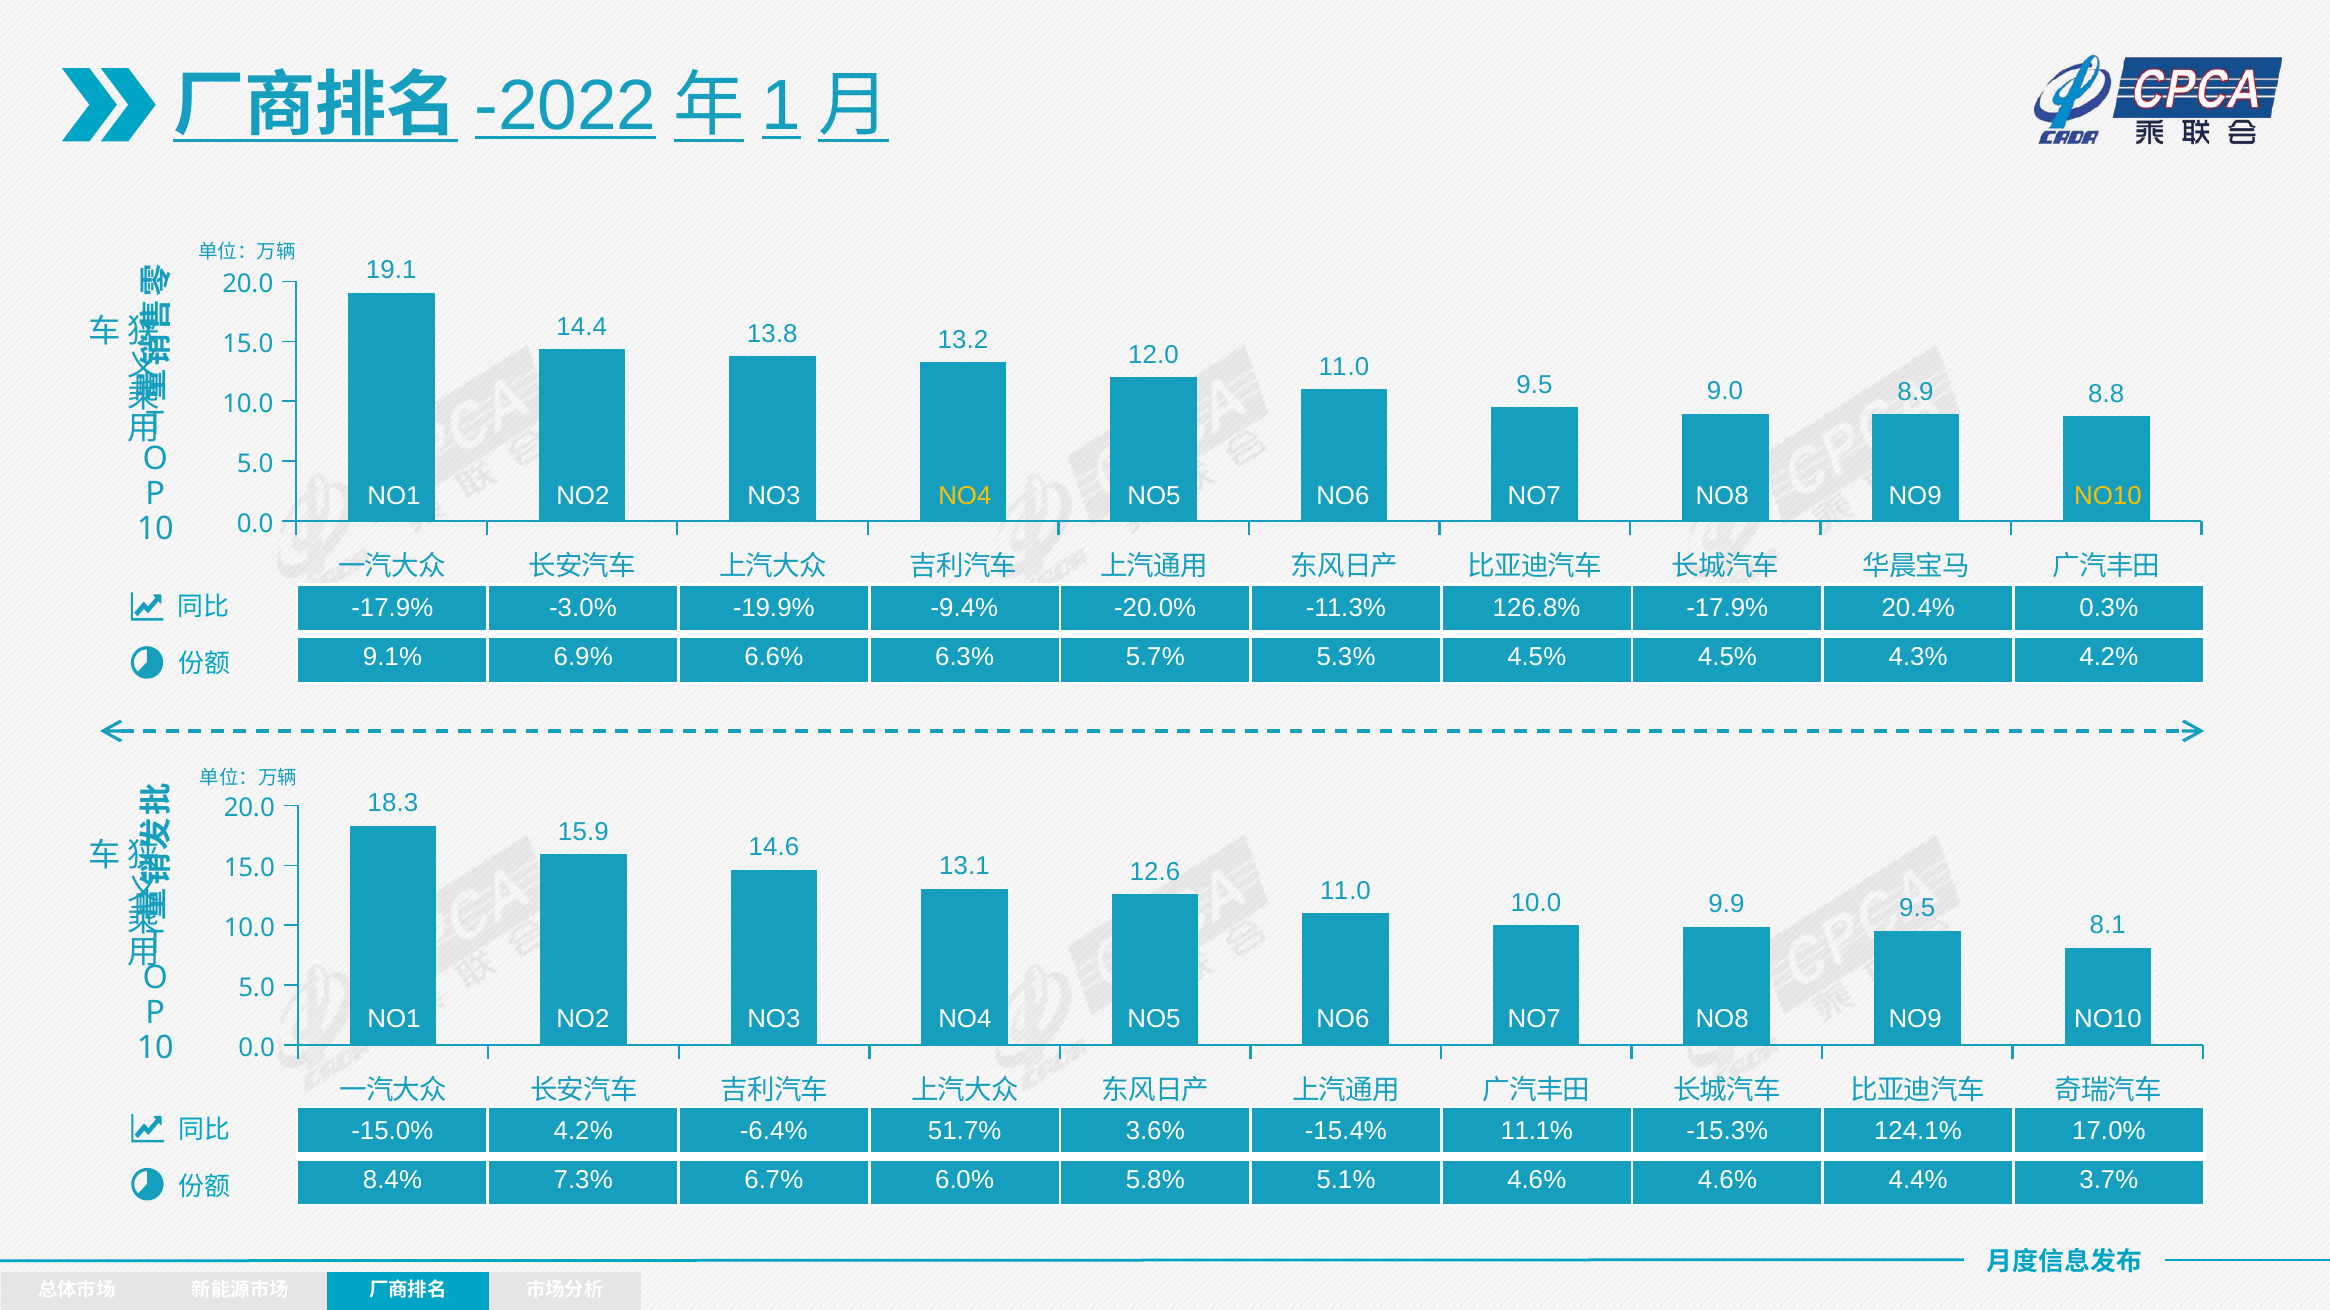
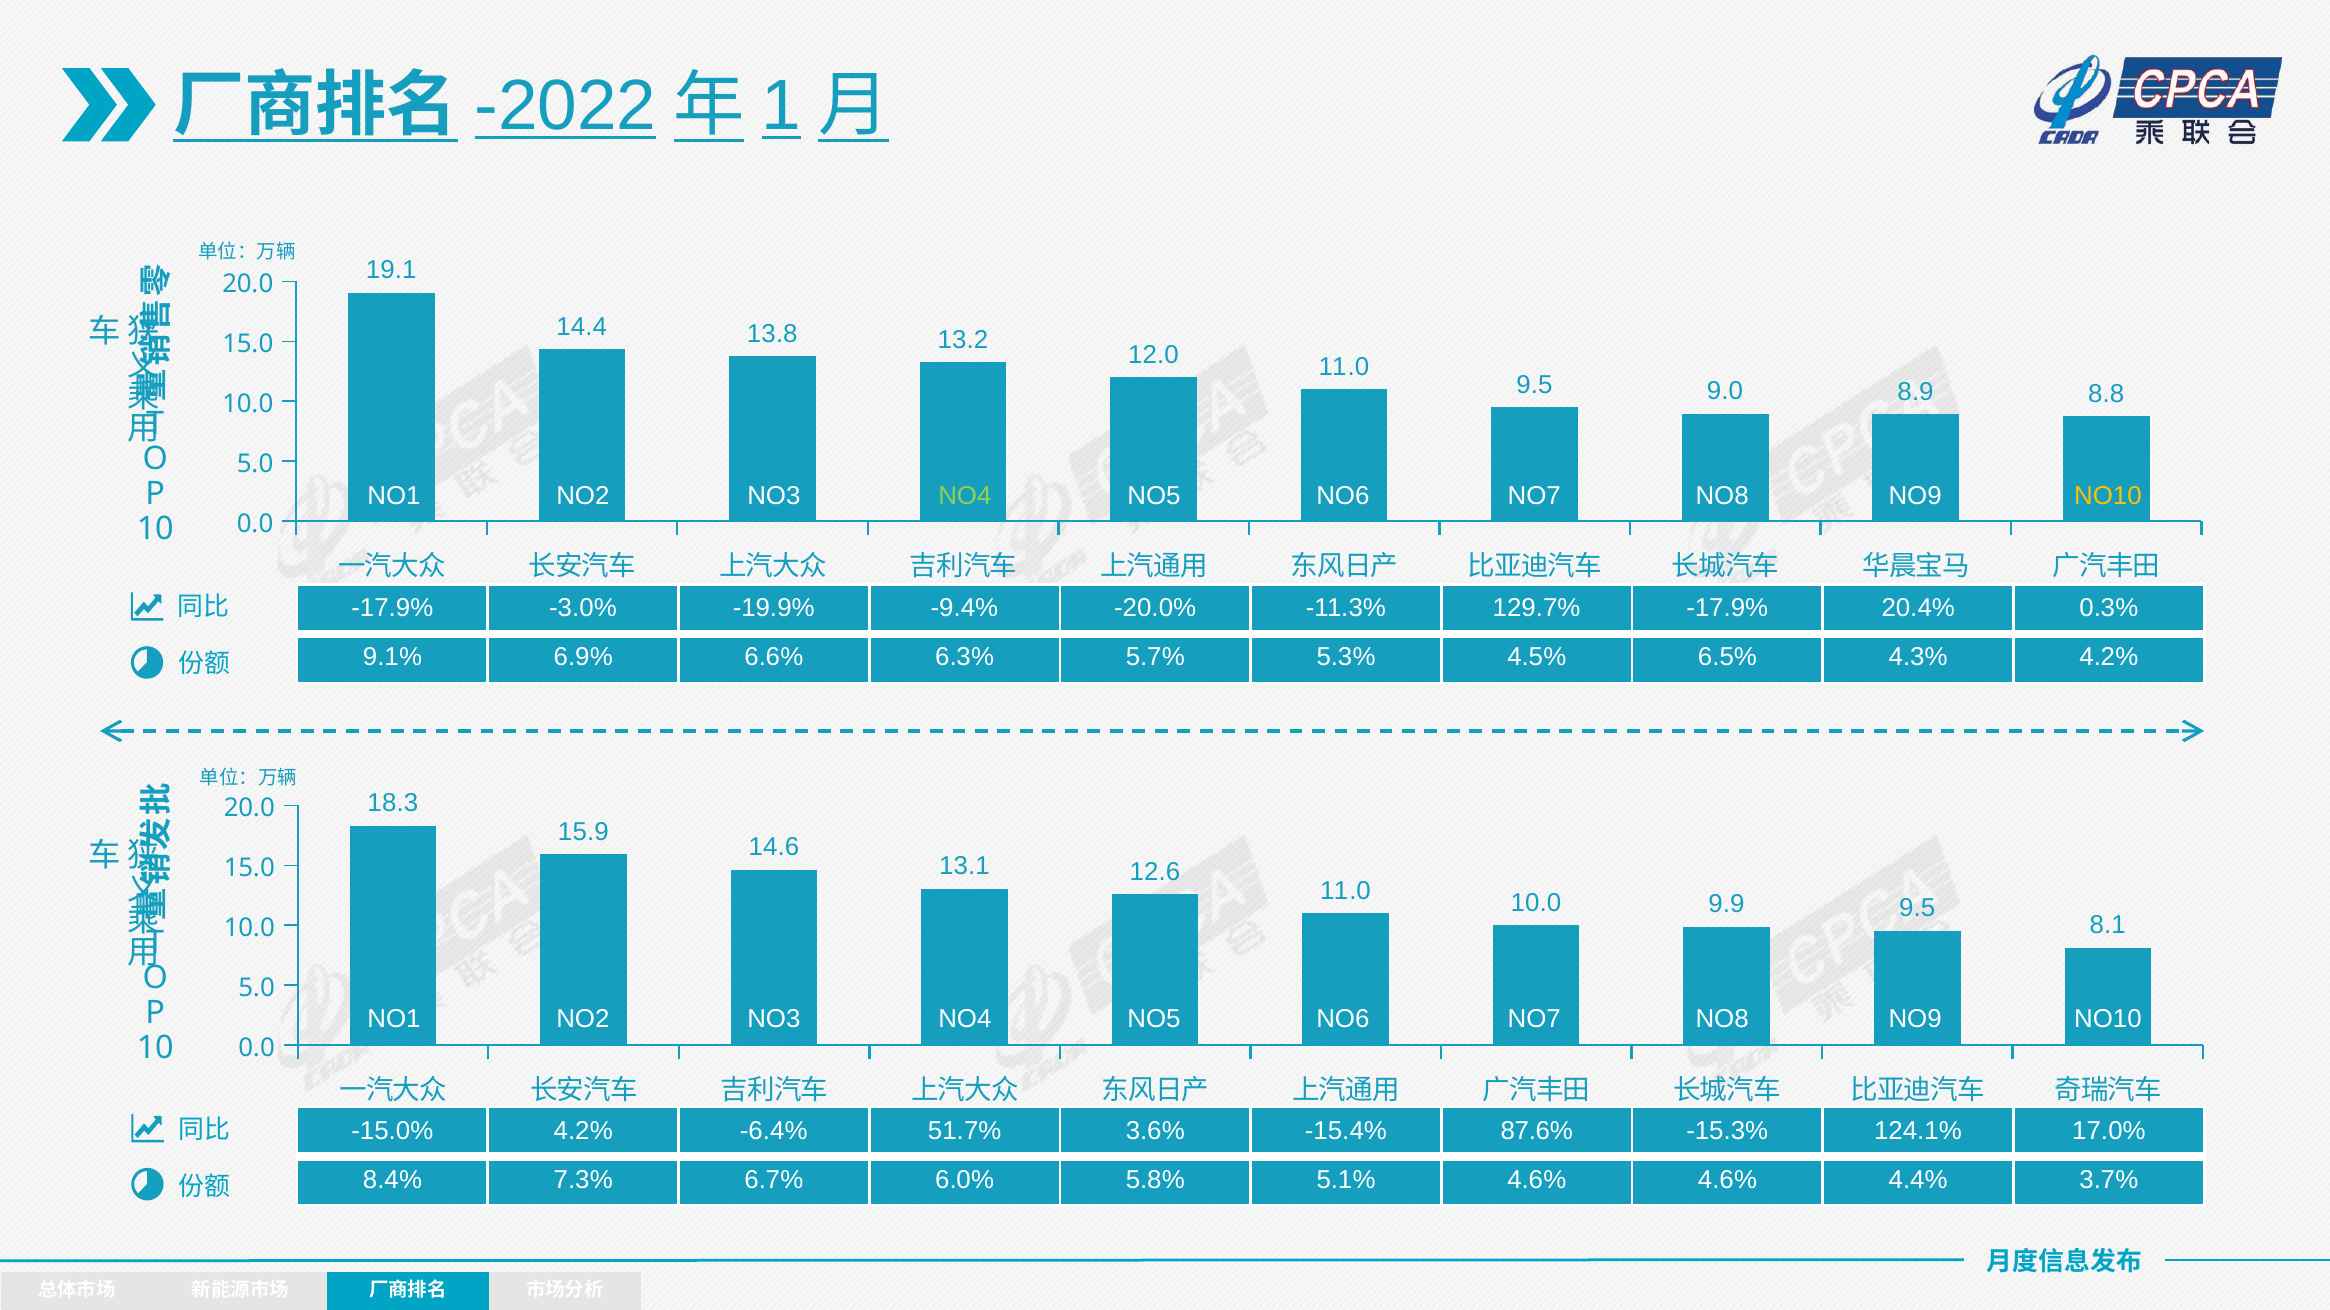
NO4 at (965, 497) colour: yellow -> light green
126.8%: 126.8% -> 129.7%
4.5% 4.5%: 4.5% -> 6.5%
11.1%: 11.1% -> 87.6%
